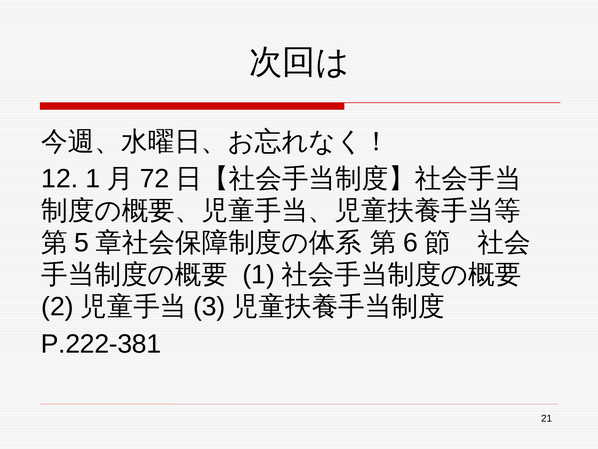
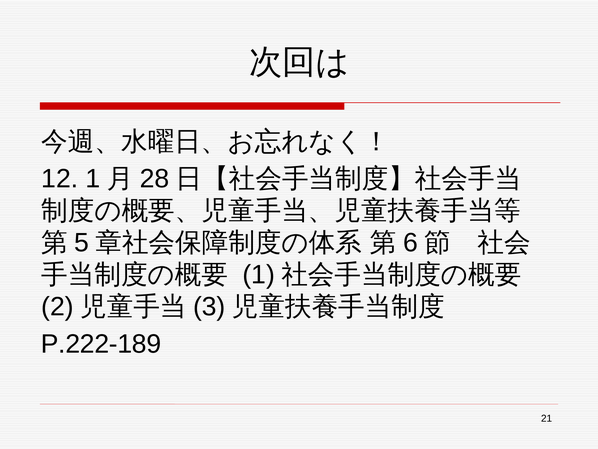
72: 72 -> 28
P.222-381: P.222-381 -> P.222-189
